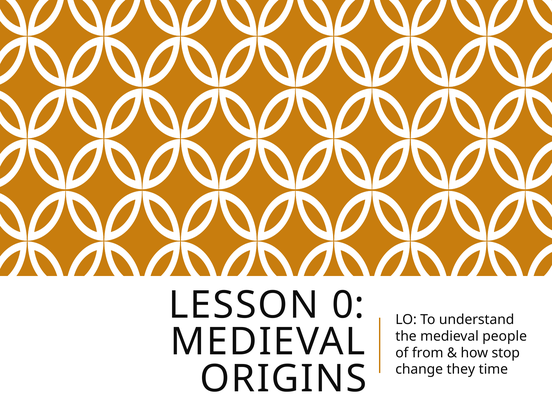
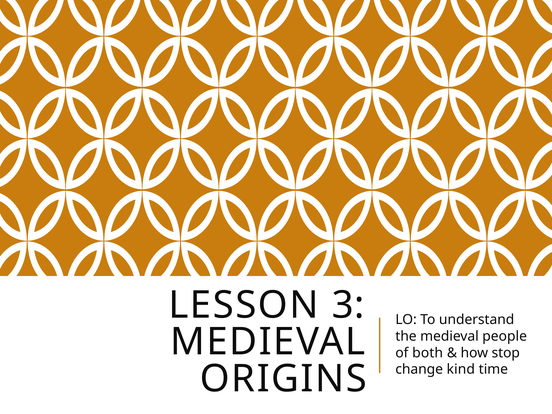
0: 0 -> 3
from: from -> both
they: they -> kind
